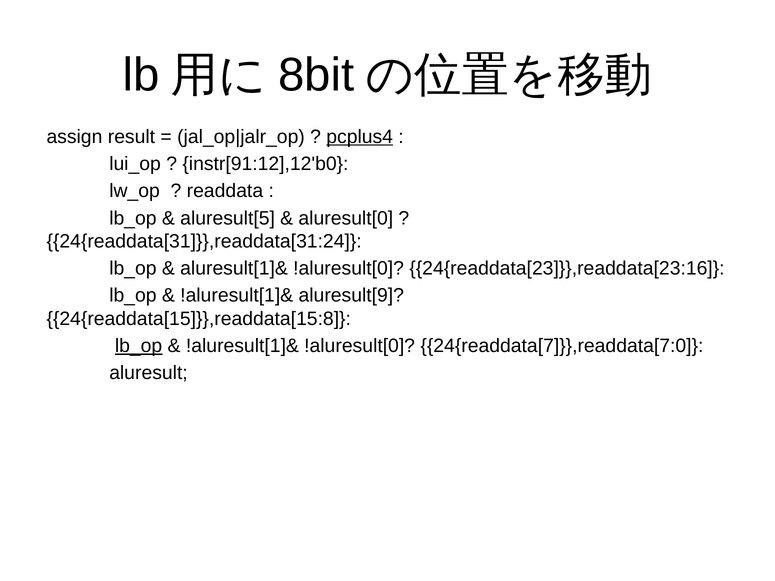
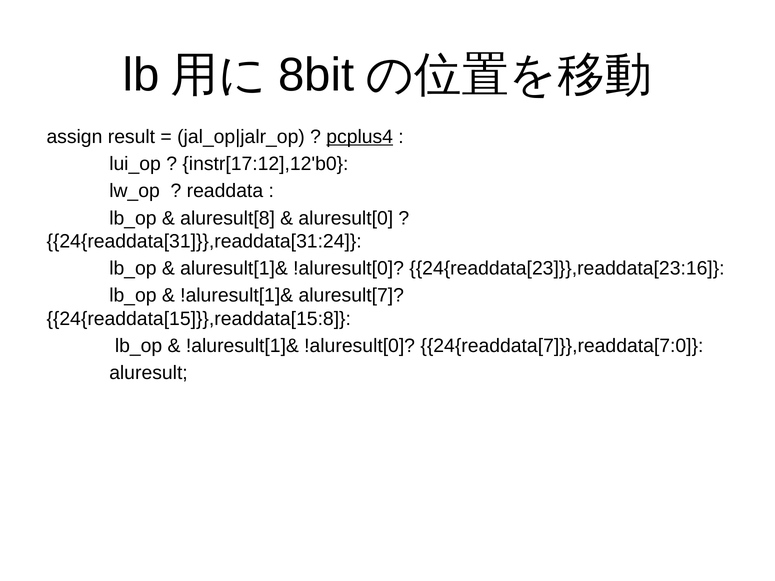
instr[91:12],12'b0: instr[91:12],12'b0 -> instr[17:12],12'b0
aluresult[5: aluresult[5 -> aluresult[8
aluresult[9: aluresult[9 -> aluresult[7
lb_op at (139, 346) underline: present -> none
